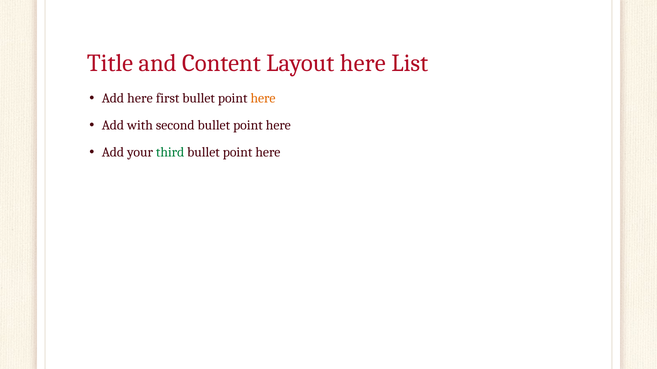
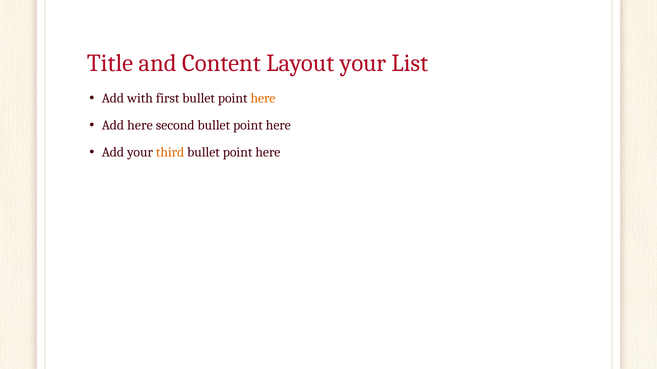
Layout here: here -> your
Add here: here -> with
Add with: with -> here
third colour: green -> orange
